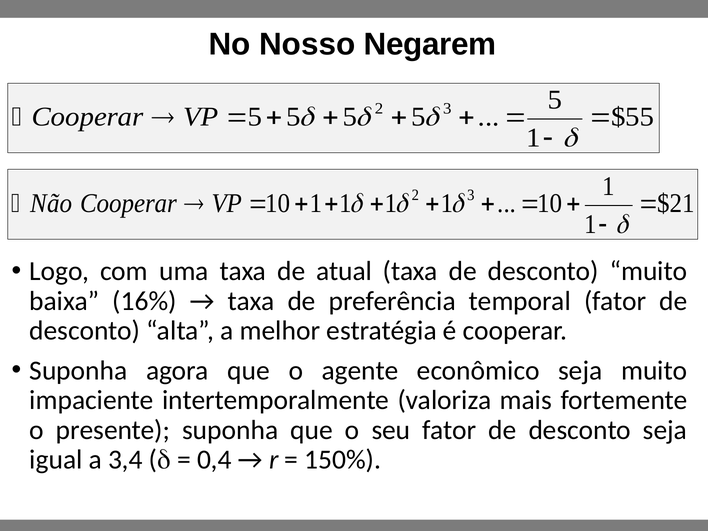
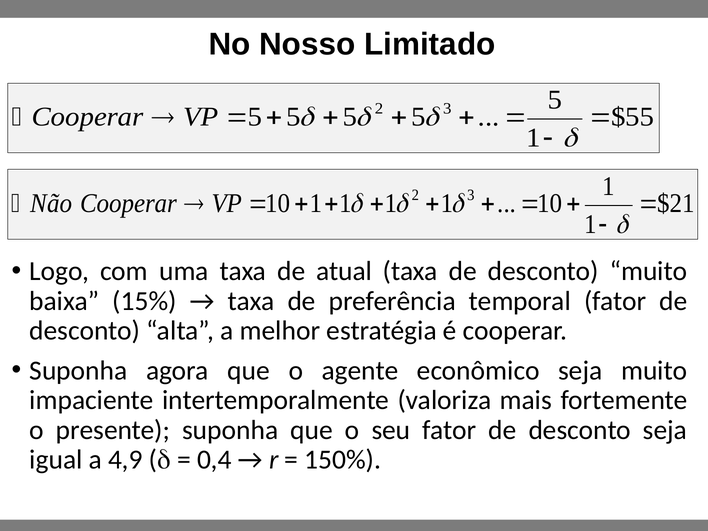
Negarem: Negarem -> Limitado
16%: 16% -> 15%
3,4: 3,4 -> 4,9
